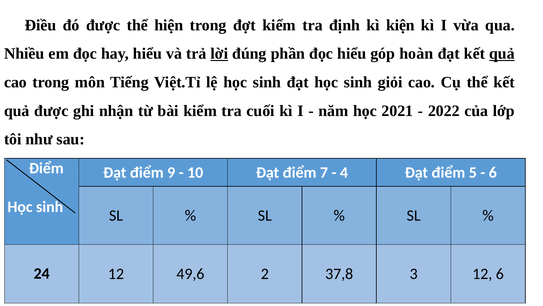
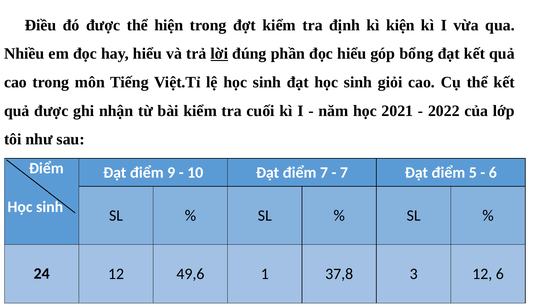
hoàn: hoàn -> bổng
quả at (502, 54) underline: present -> none
4 at (344, 172): 4 -> 7
2: 2 -> 1
